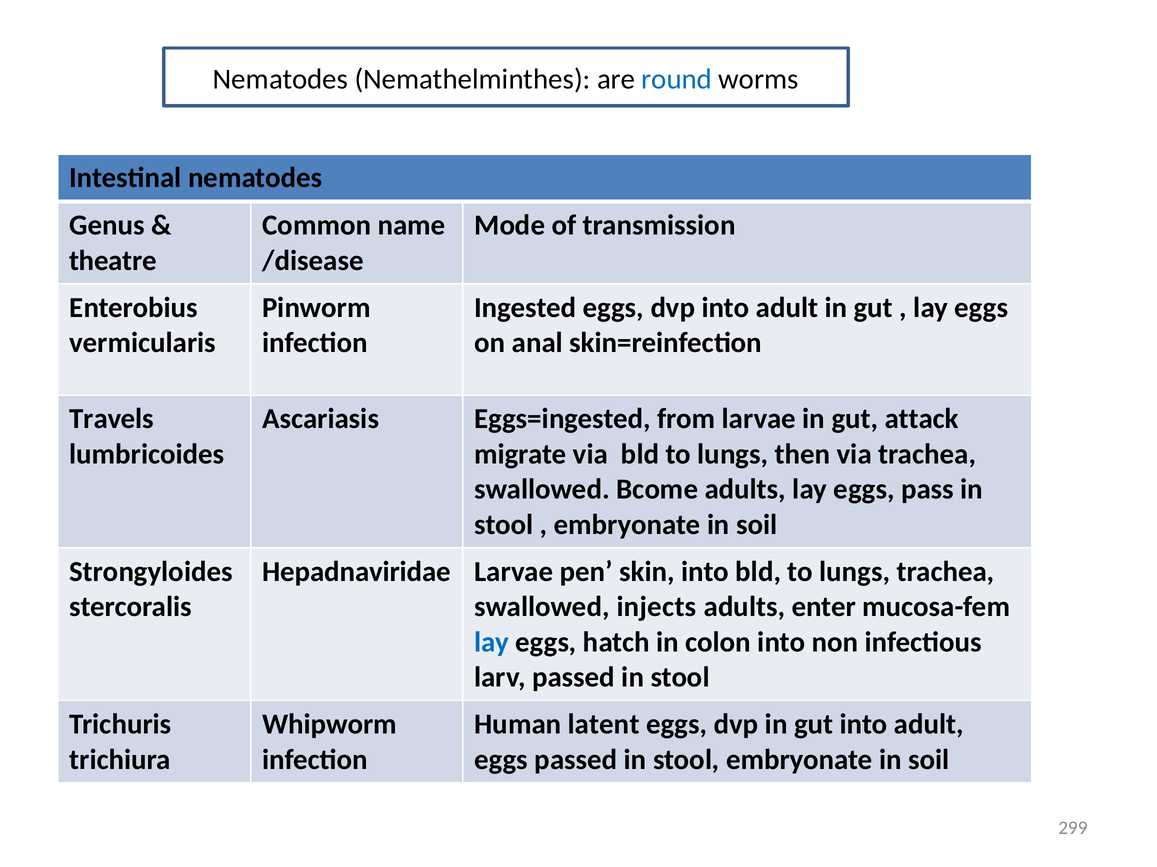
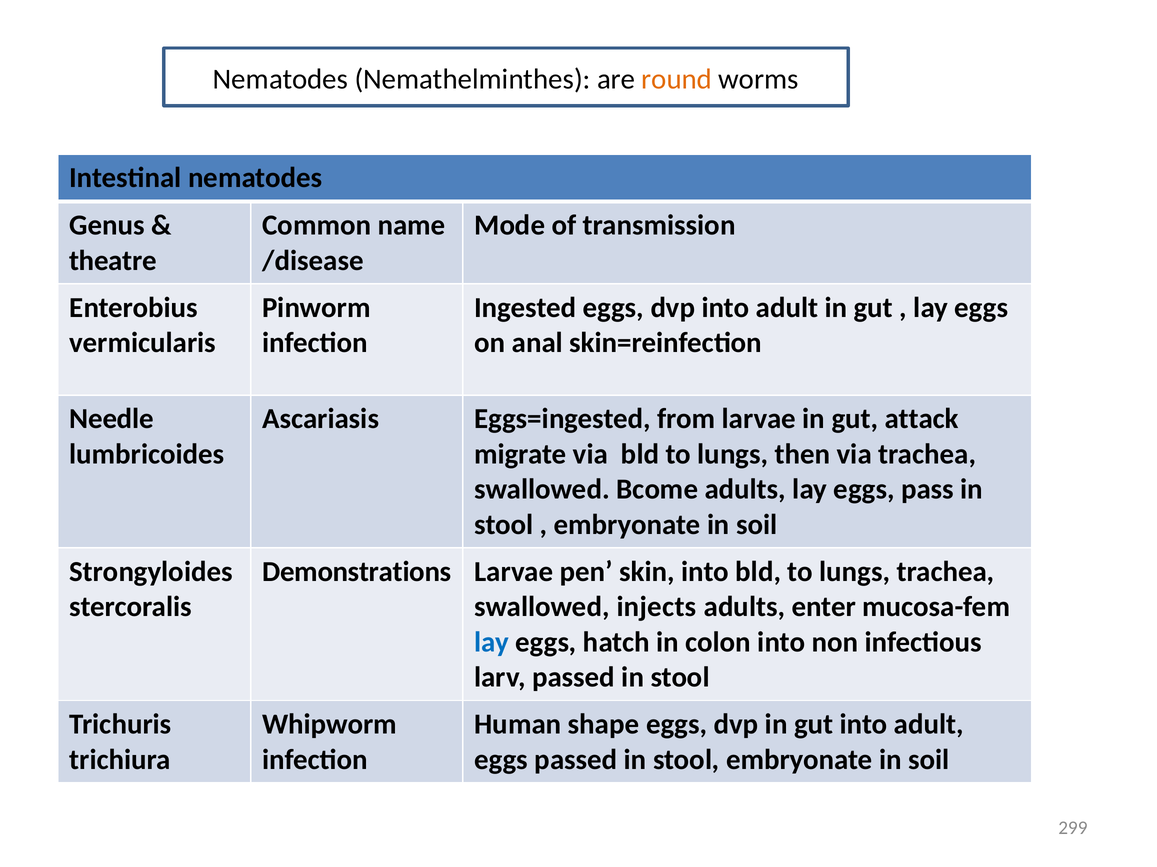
round colour: blue -> orange
Travels: Travels -> Needle
Hepadnaviridae: Hepadnaviridae -> Demonstrations
latent: latent -> shape
